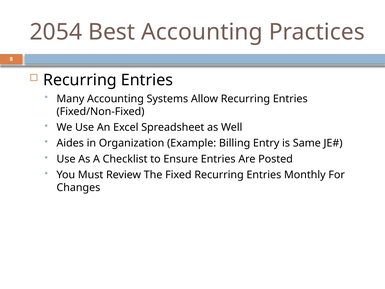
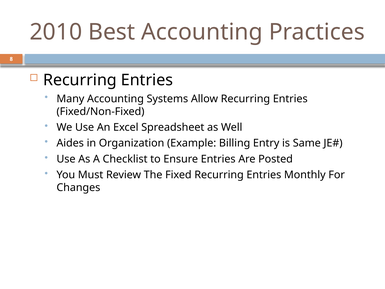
2054: 2054 -> 2010
